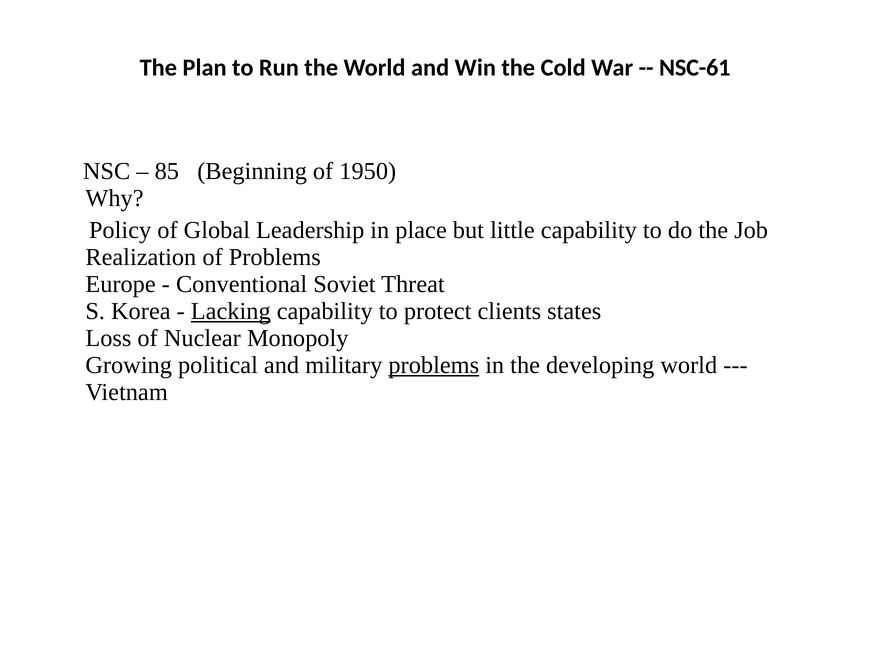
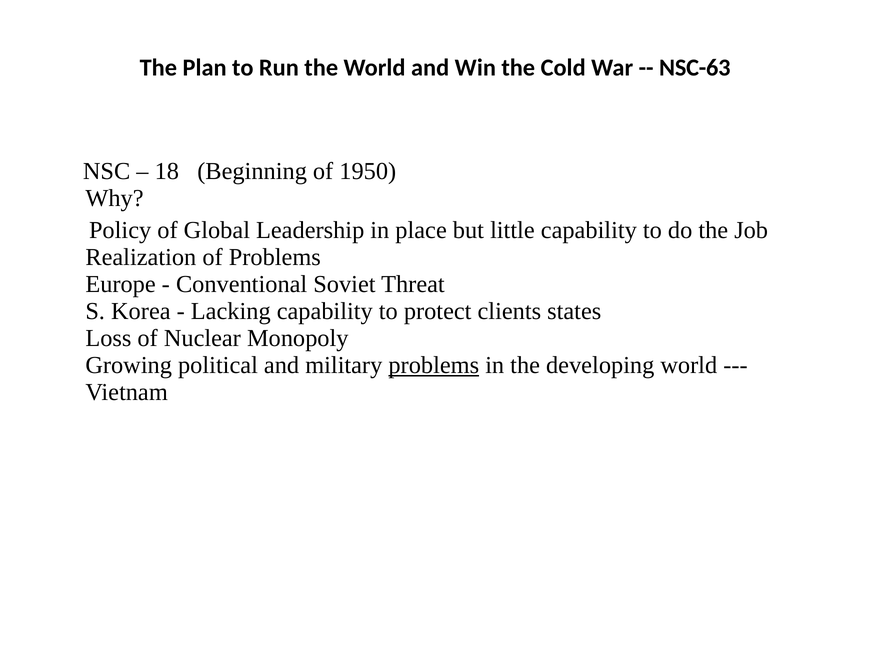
NSC-61: NSC-61 -> NSC-63
85: 85 -> 18
Lacking underline: present -> none
